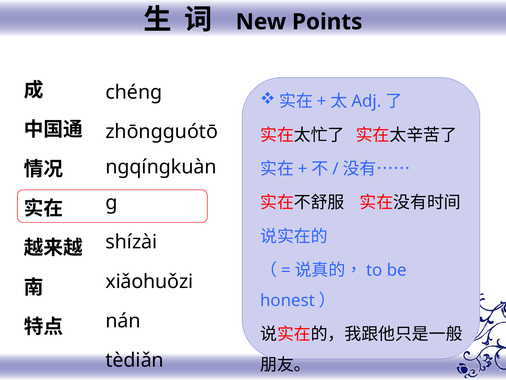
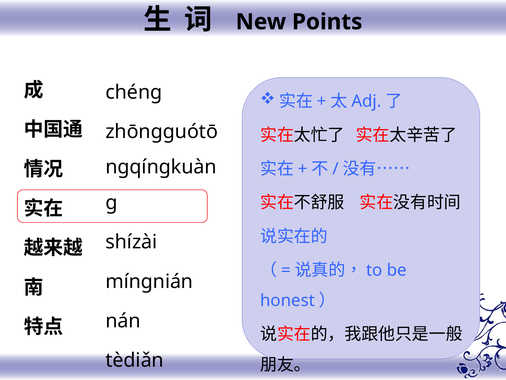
xiǎohuǒzi: xiǎohuǒzi -> mínɡnián
